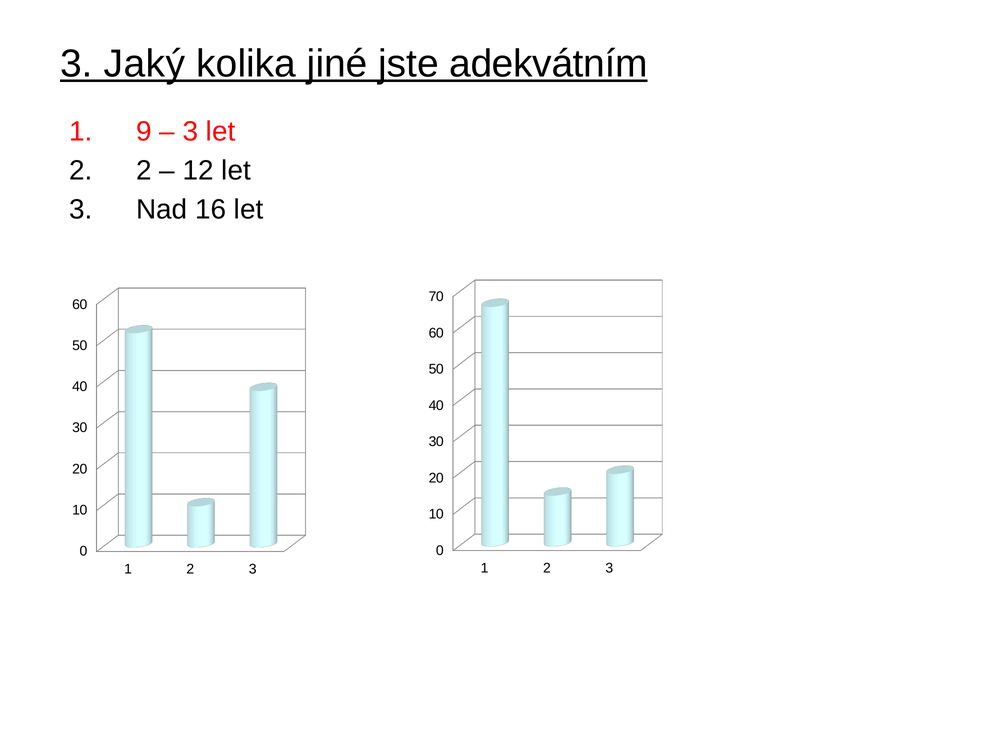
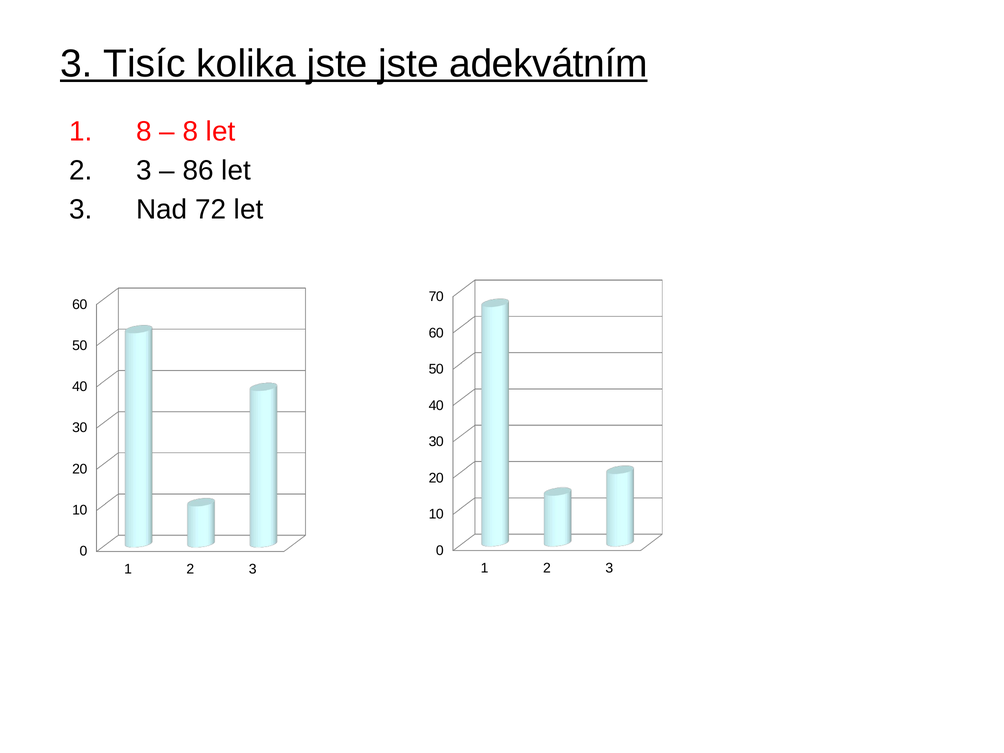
Jaký: Jaký -> Tisíc
kolika jiné: jiné -> jste
9 at (144, 131): 9 -> 8
3 at (190, 131): 3 -> 8
2 at (144, 170): 2 -> 3
12: 12 -> 86
16: 16 -> 72
